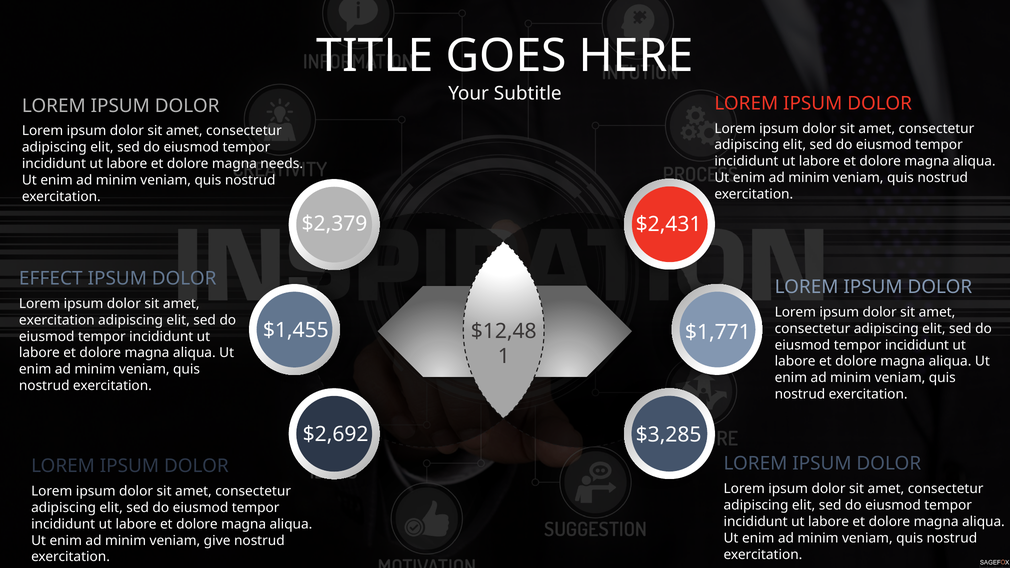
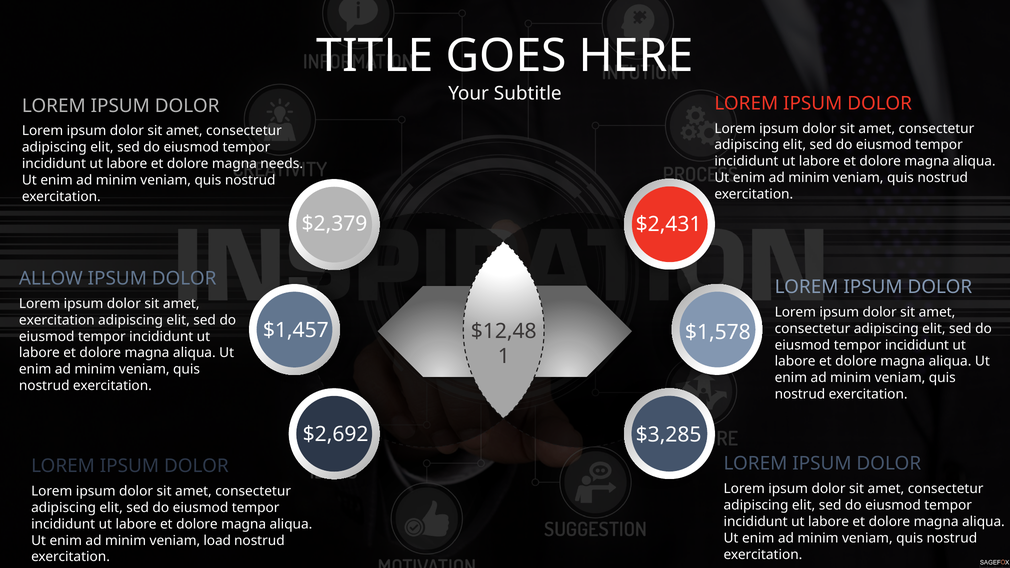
EFFECT: EFFECT -> ALLOW
$1,455: $1,455 -> $1,457
$1,771: $1,771 -> $1,578
give: give -> load
